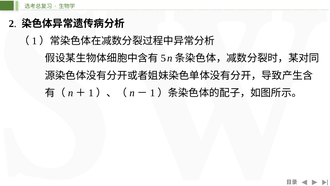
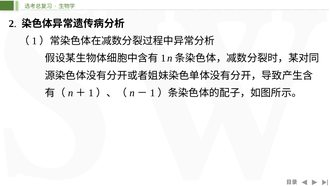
5 at (163, 58): 5 -> 1
